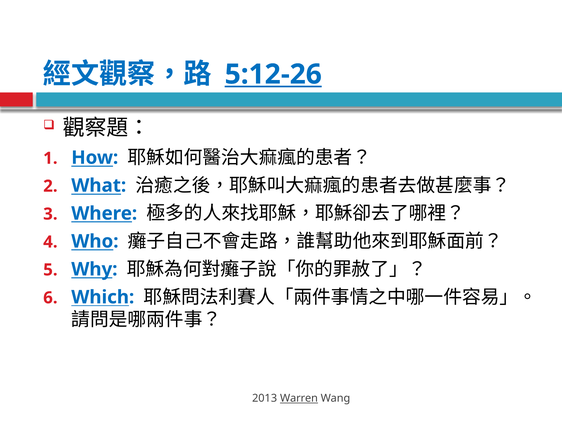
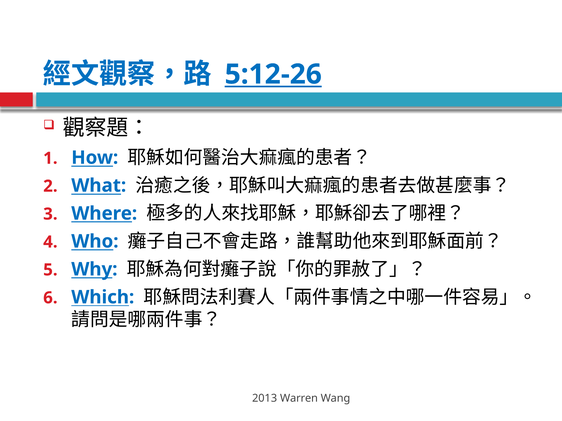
Warren underline: present -> none
